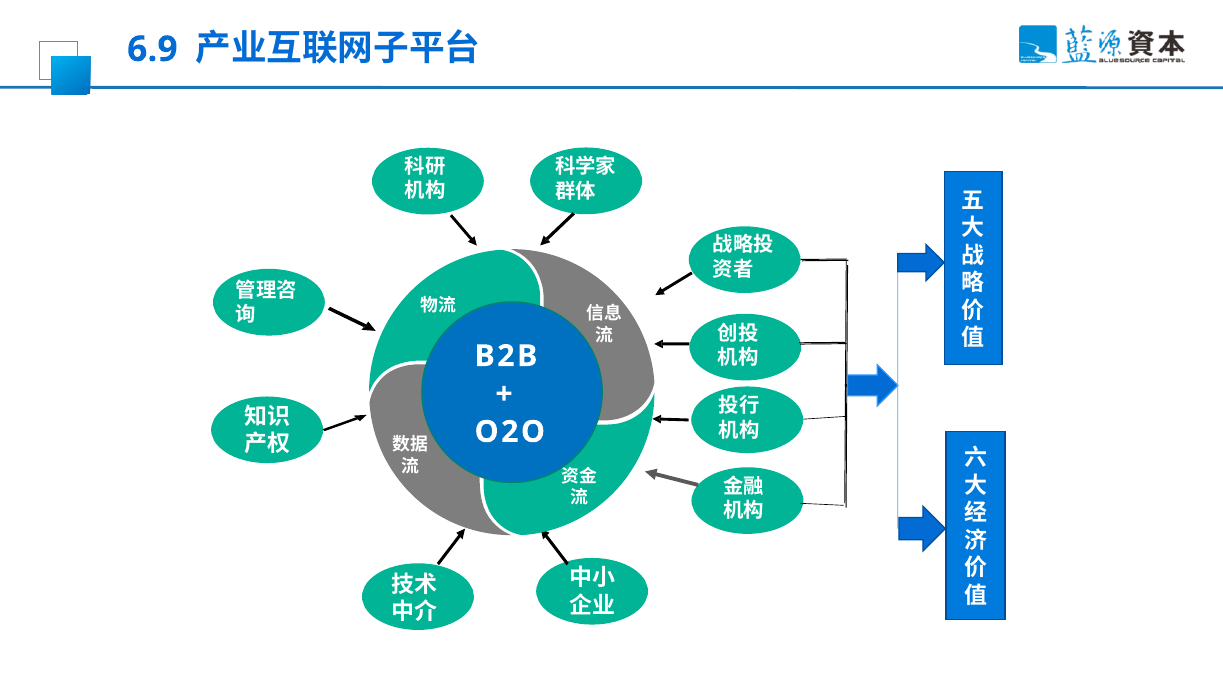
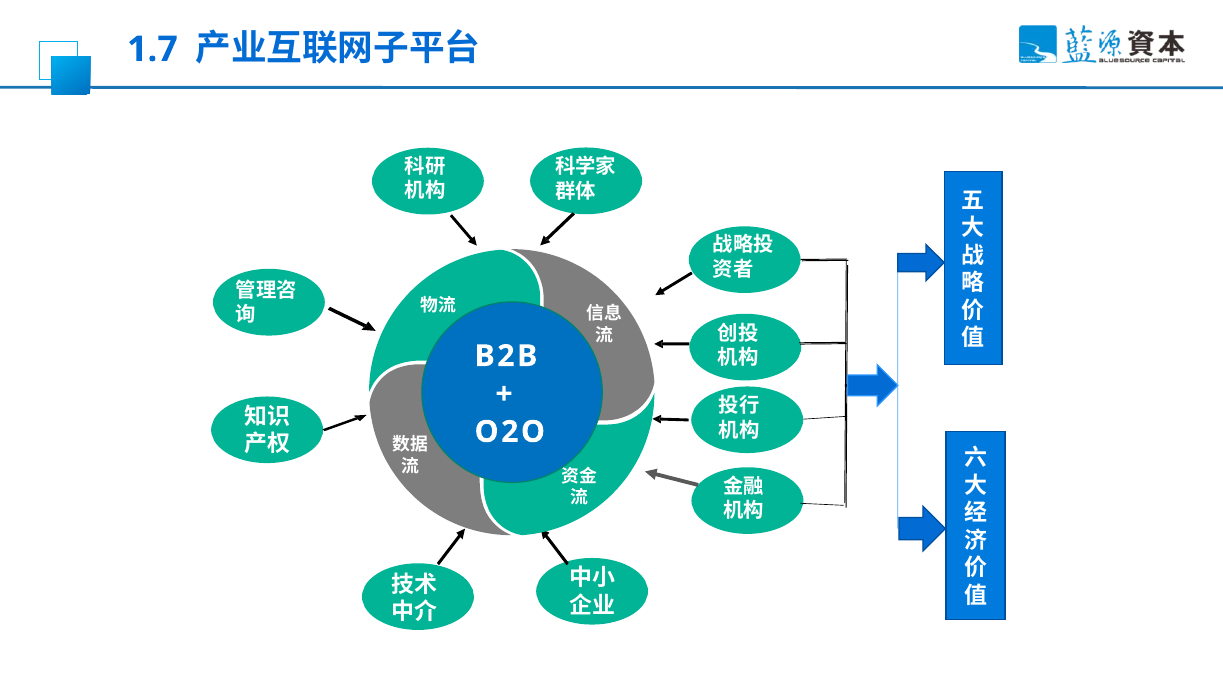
6.9: 6.9 -> 1.7
